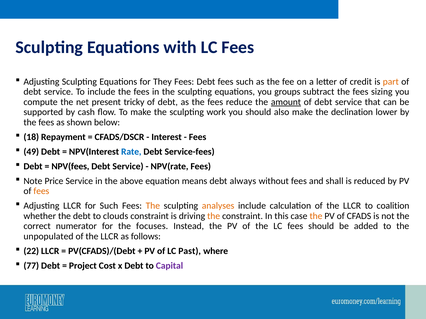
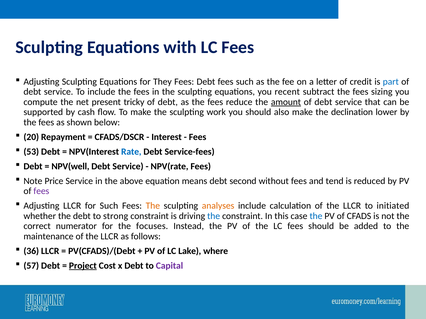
part colour: orange -> blue
groups: groups -> recent
18: 18 -> 20
49: 49 -> 53
NPV(fees: NPV(fees -> NPV(well
always: always -> second
shall: shall -> tend
fees at (41, 191) colour: orange -> purple
coalition: coalition -> initiated
clouds: clouds -> strong
the at (214, 216) colour: orange -> blue
the at (316, 216) colour: orange -> blue
unpopulated: unpopulated -> maintenance
22: 22 -> 36
Past: Past -> Lake
77: 77 -> 57
Project underline: none -> present
